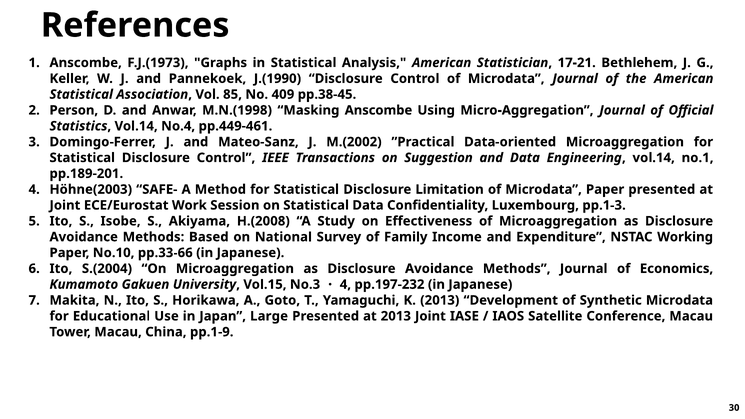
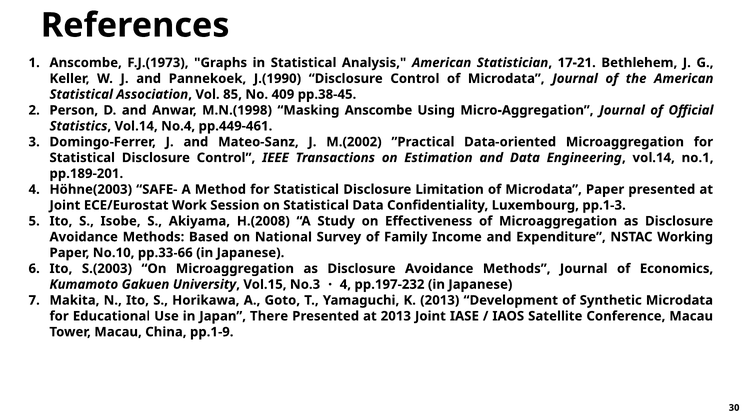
Suggestion: Suggestion -> Estimation
S.(2004: S.(2004 -> S.(2003
Large: Large -> There
